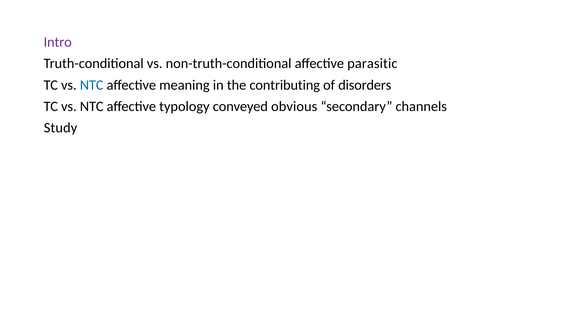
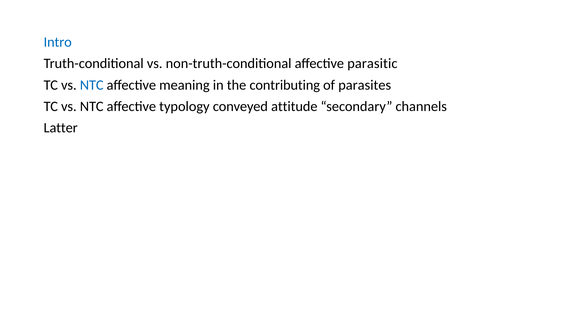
Intro colour: purple -> blue
disorders: disorders -> parasites
obvious: obvious -> attitude
Study: Study -> Latter
